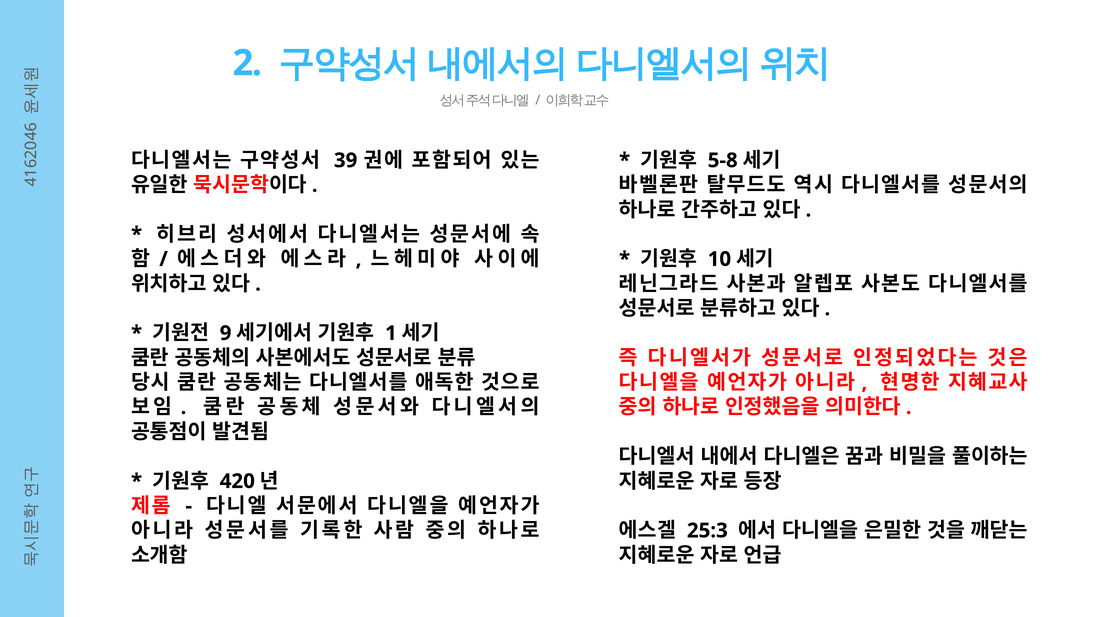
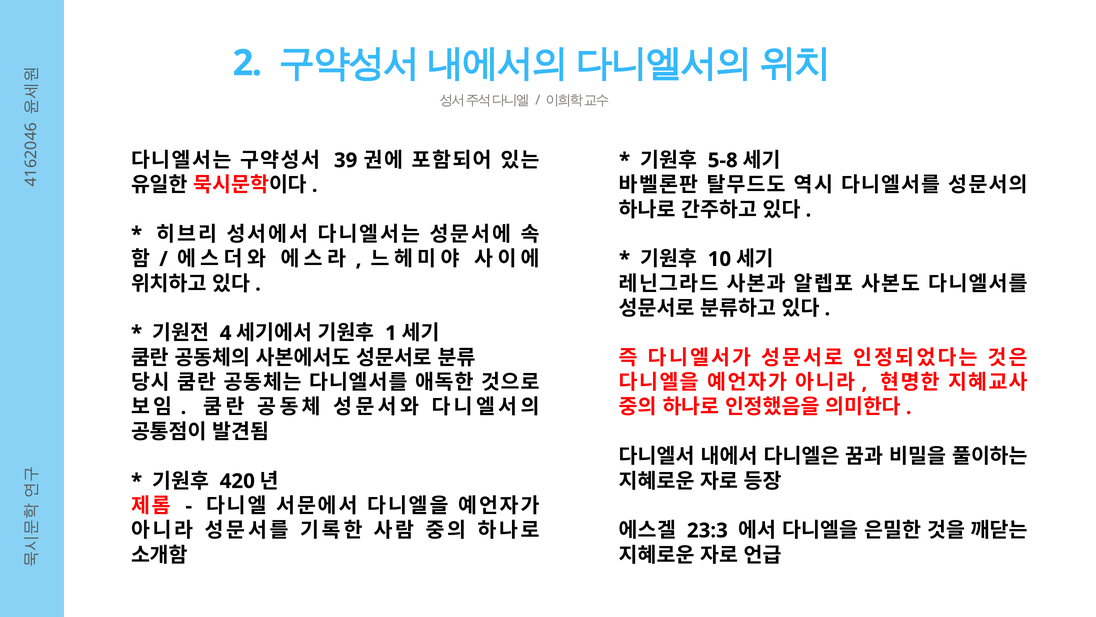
9 at (226, 333): 9 -> 4
25:3: 25:3 -> 23:3
